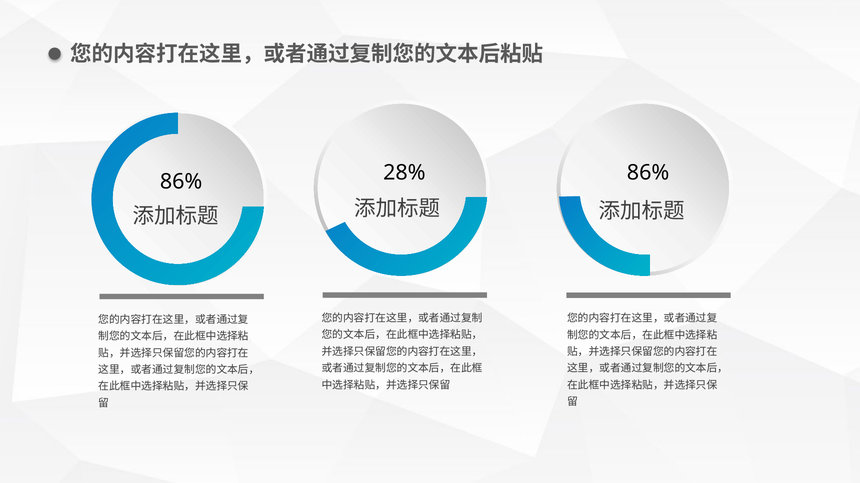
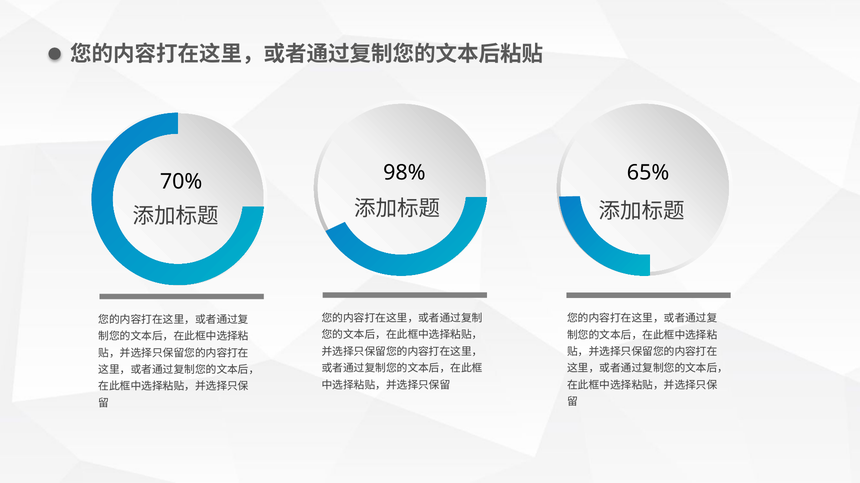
28%: 28% -> 98%
86% at (648, 173): 86% -> 65%
86% at (181, 182): 86% -> 70%
